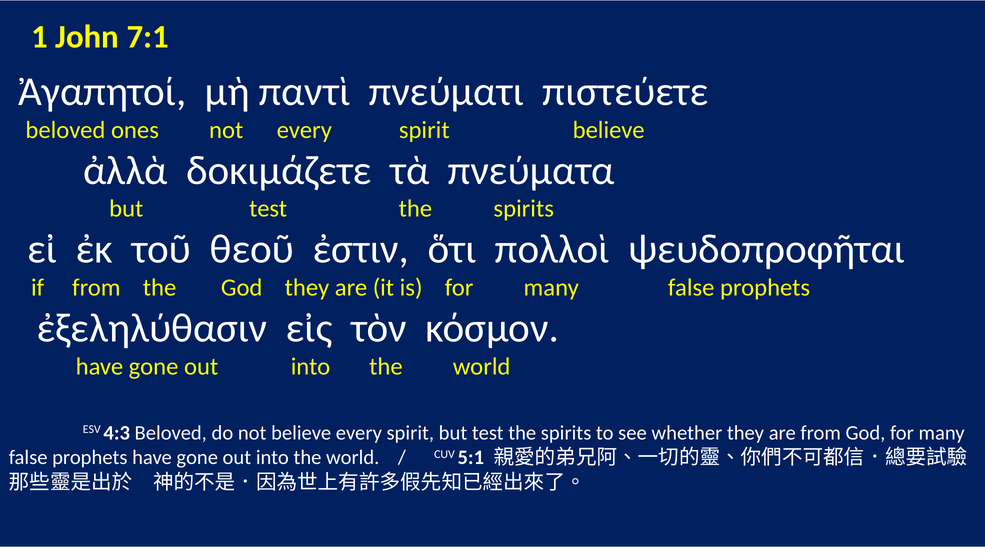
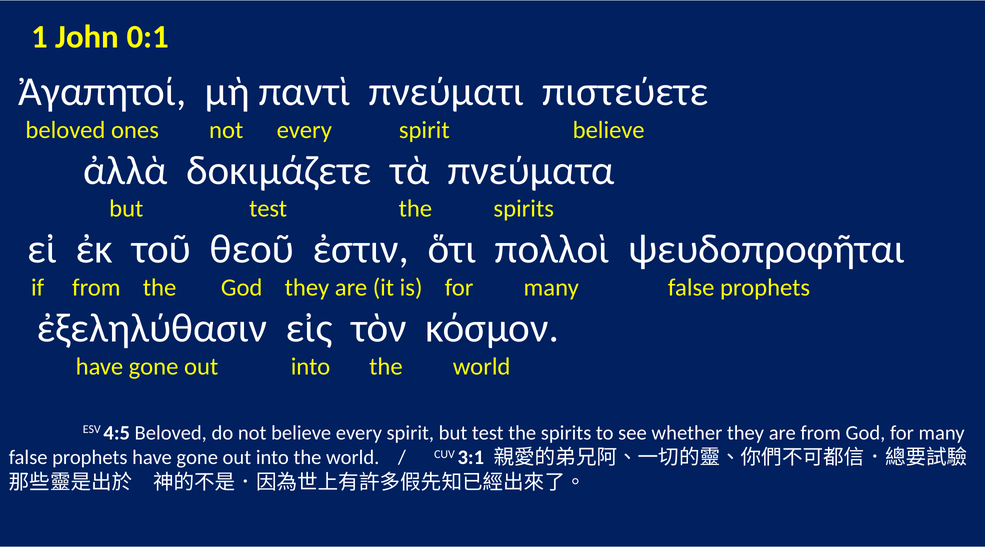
7:1: 7:1 -> 0:1
4:3: 4:3 -> 4:5
5:1: 5:1 -> 3:1
